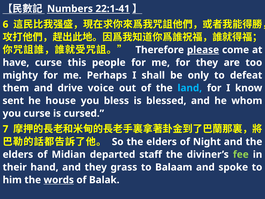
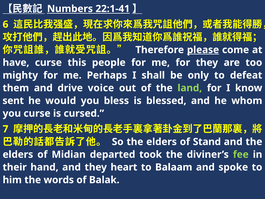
land colour: light blue -> light green
house: house -> would
Night: Night -> Stand
staff: staff -> took
grass: grass -> heart
words underline: present -> none
